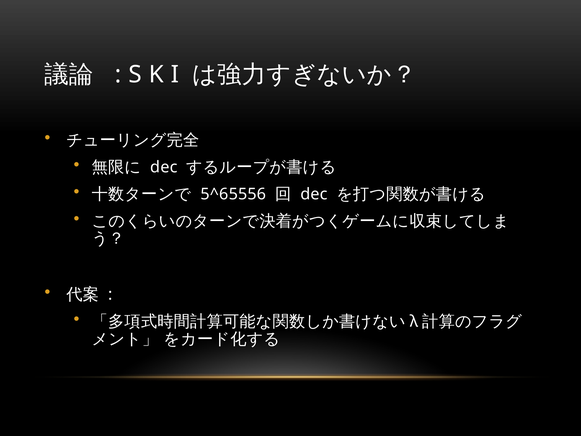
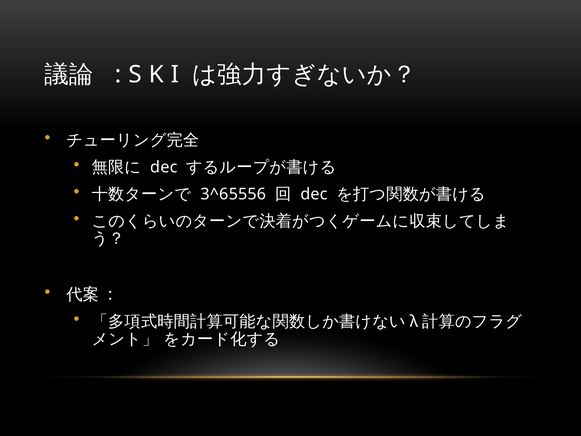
5^65556: 5^65556 -> 3^65556
